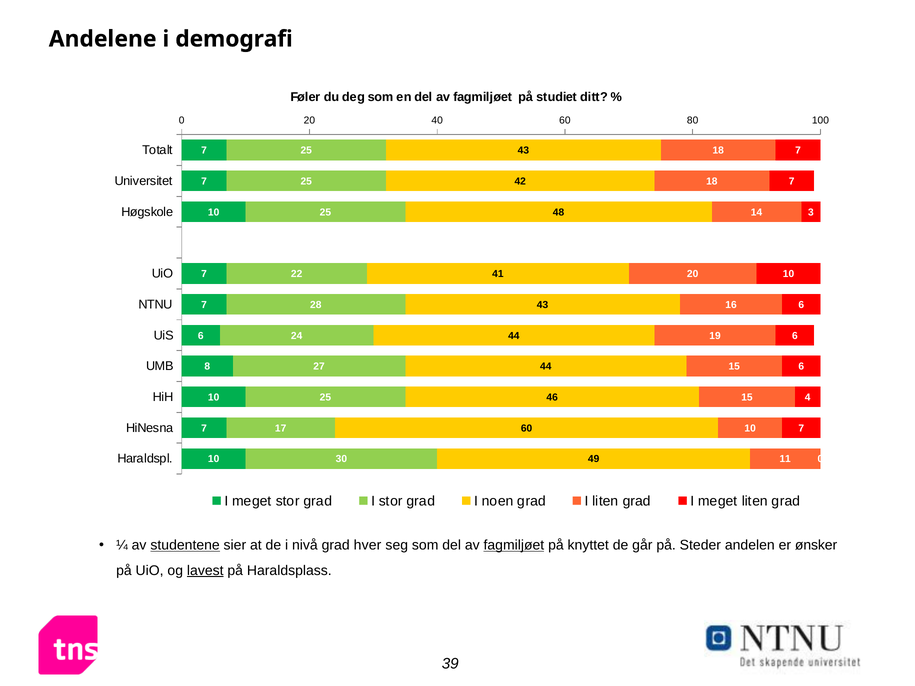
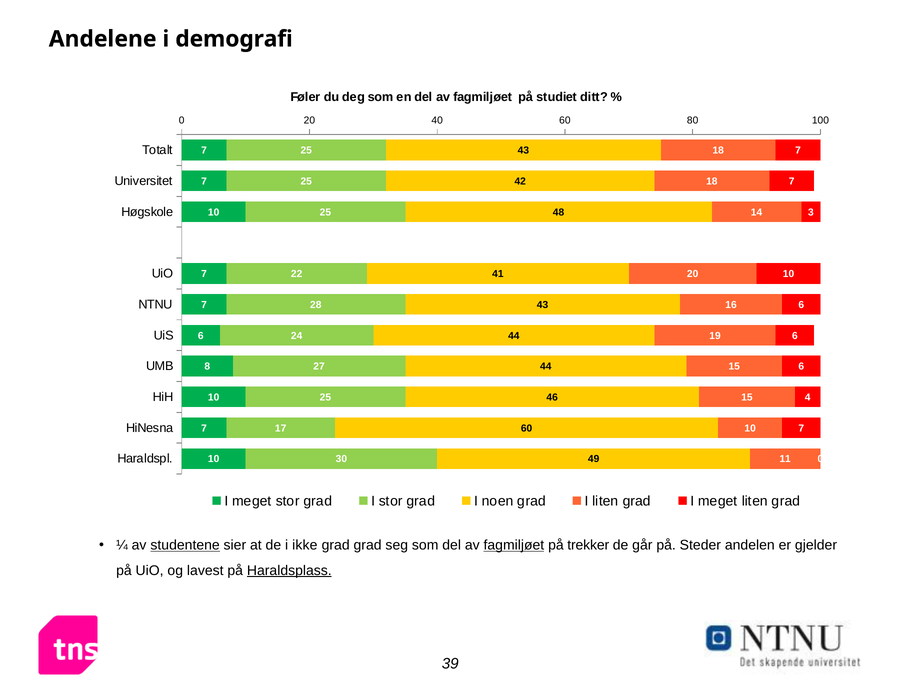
nivå: nivå -> ikke
grad hver: hver -> grad
knyttet: knyttet -> trekker
ønsker: ønsker -> gjelder
lavest underline: present -> none
Haraldsplass underline: none -> present
